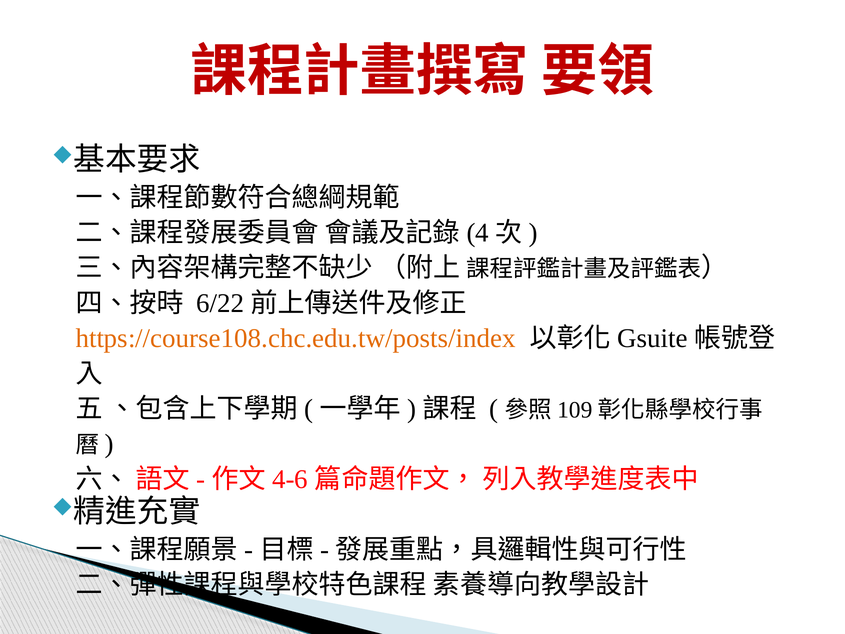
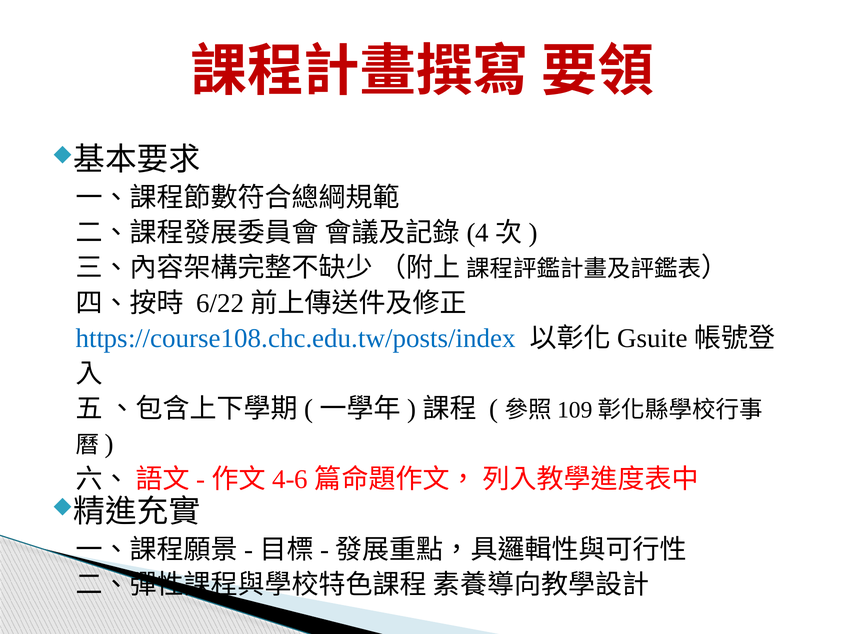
https://course108.chc.edu.tw/posts/index colour: orange -> blue
